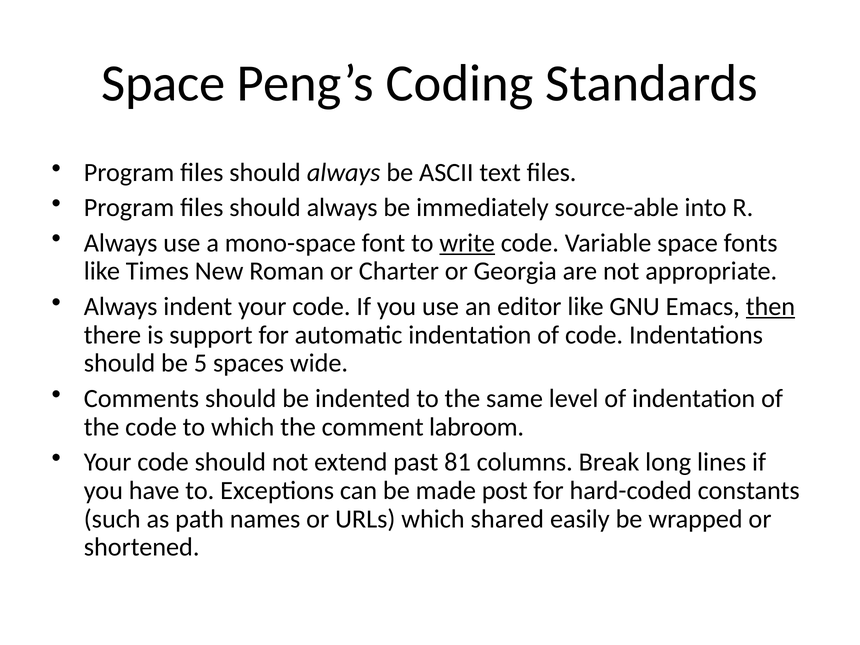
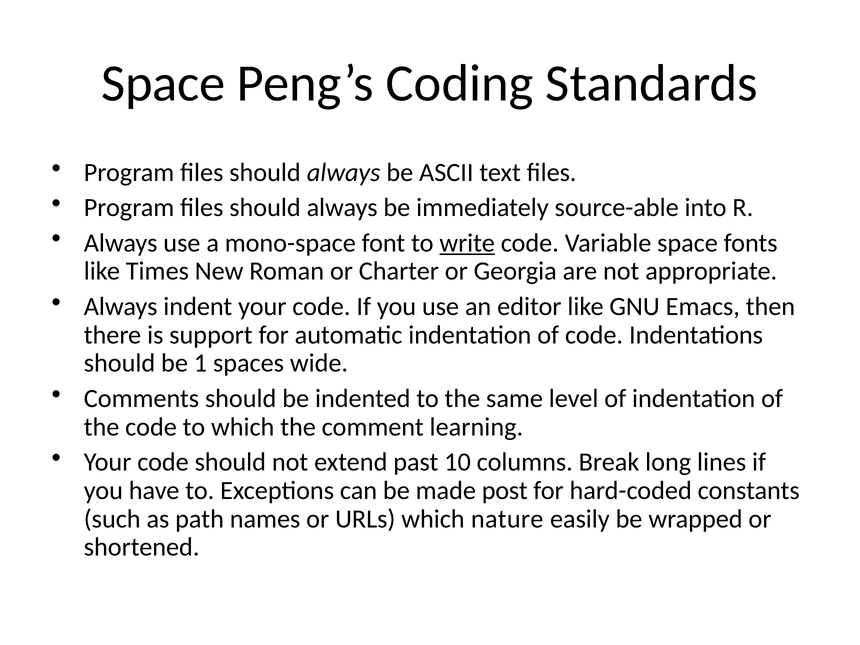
then underline: present -> none
5: 5 -> 1
labroom: labroom -> learning
81: 81 -> 10
shared: shared -> nature
